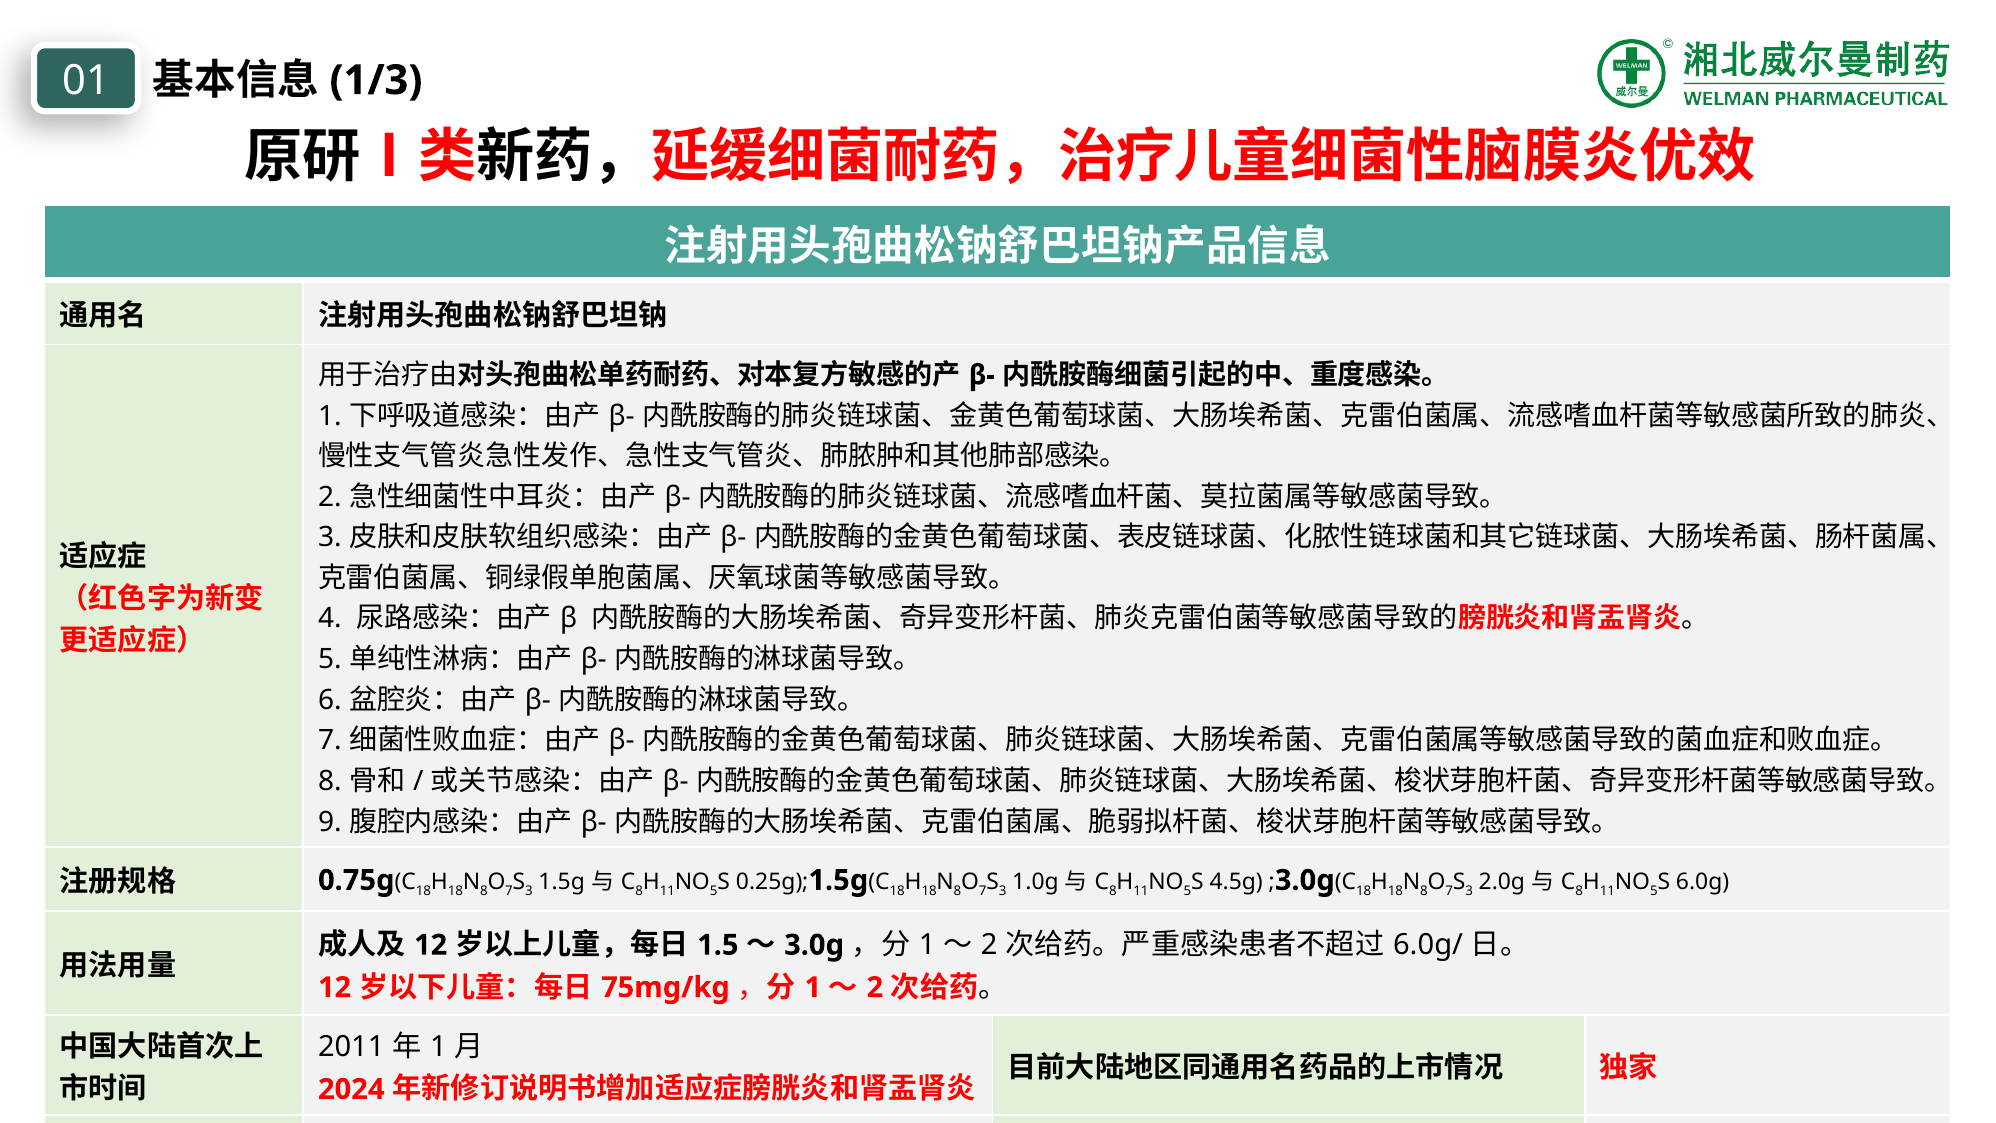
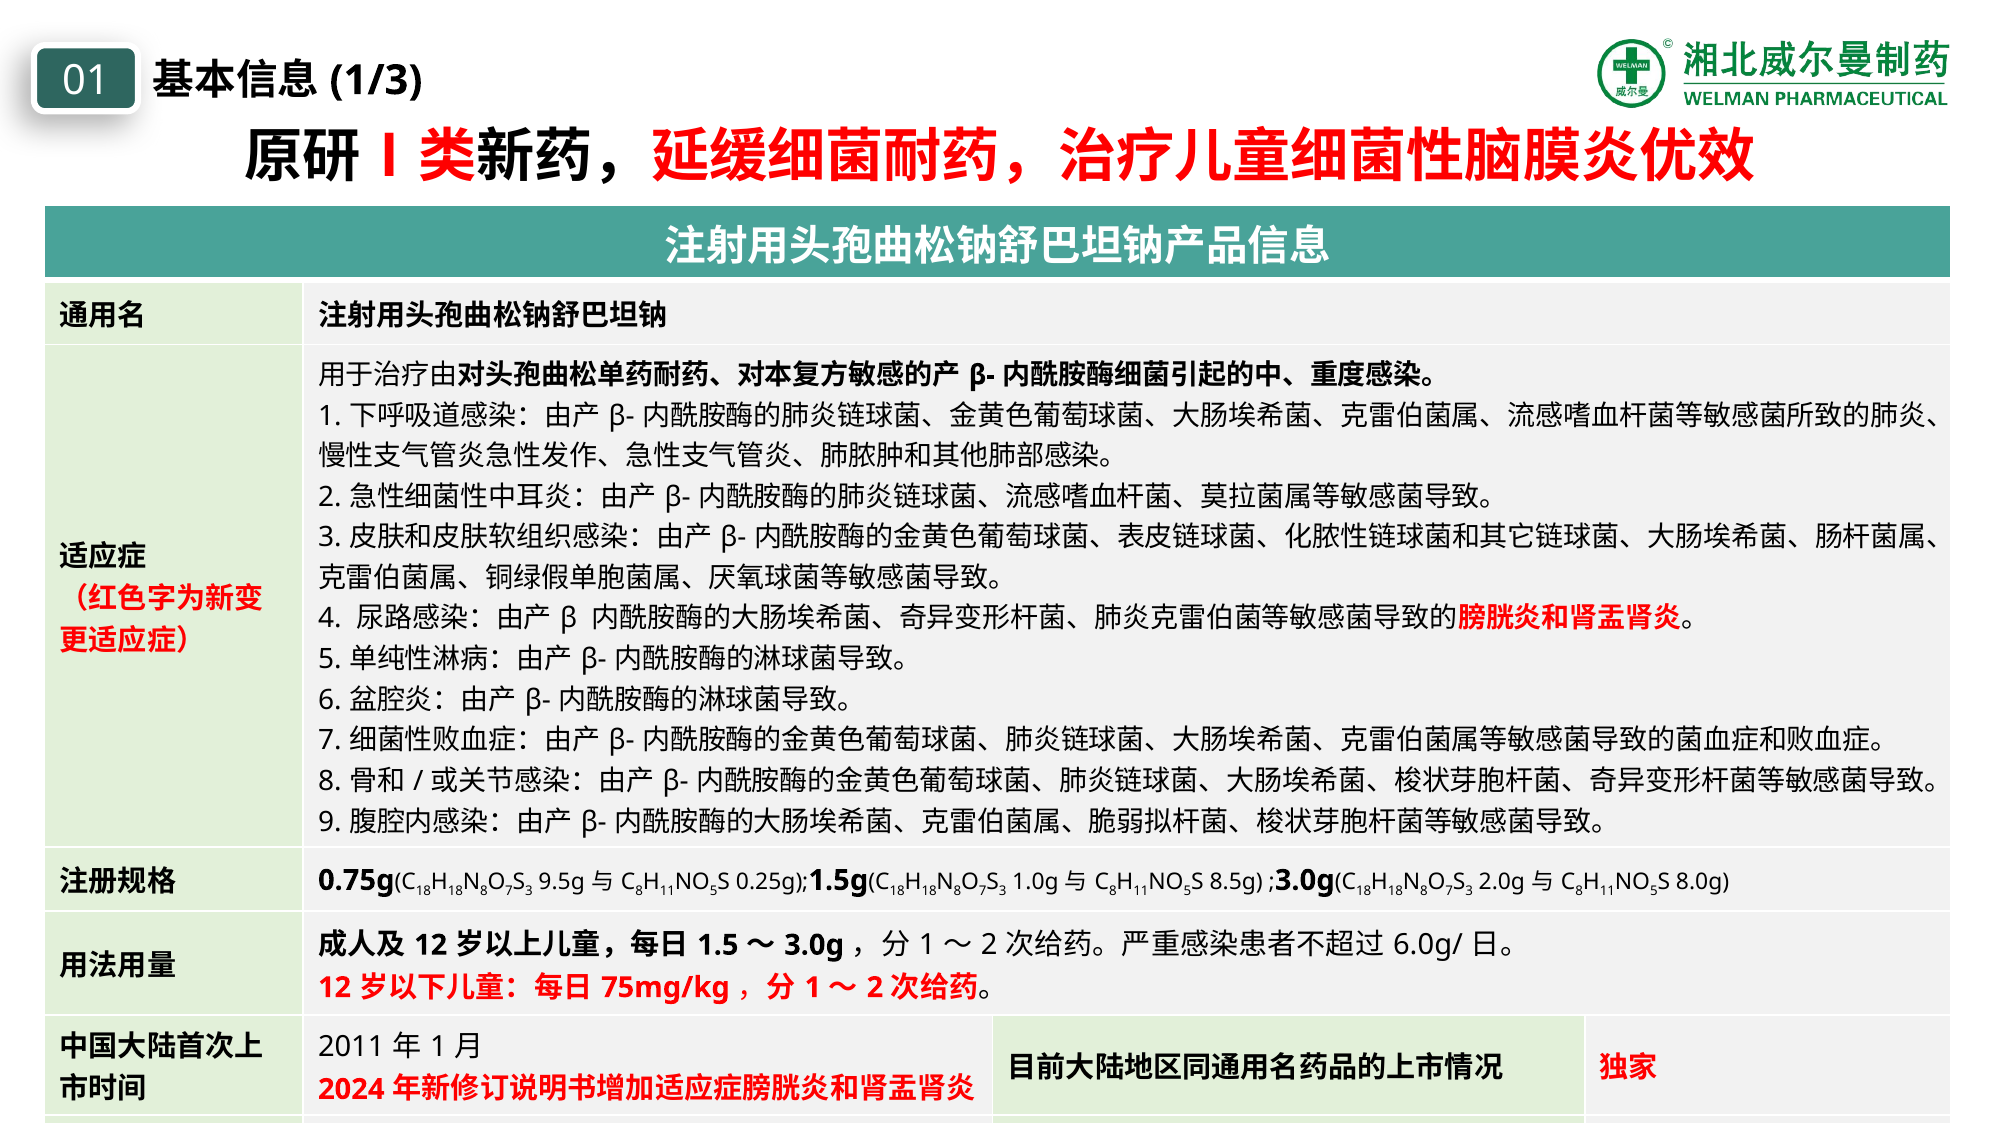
1.5g: 1.5g -> 9.5g
4.5g: 4.5g -> 8.5g
6.0g: 6.0g -> 8.0g
